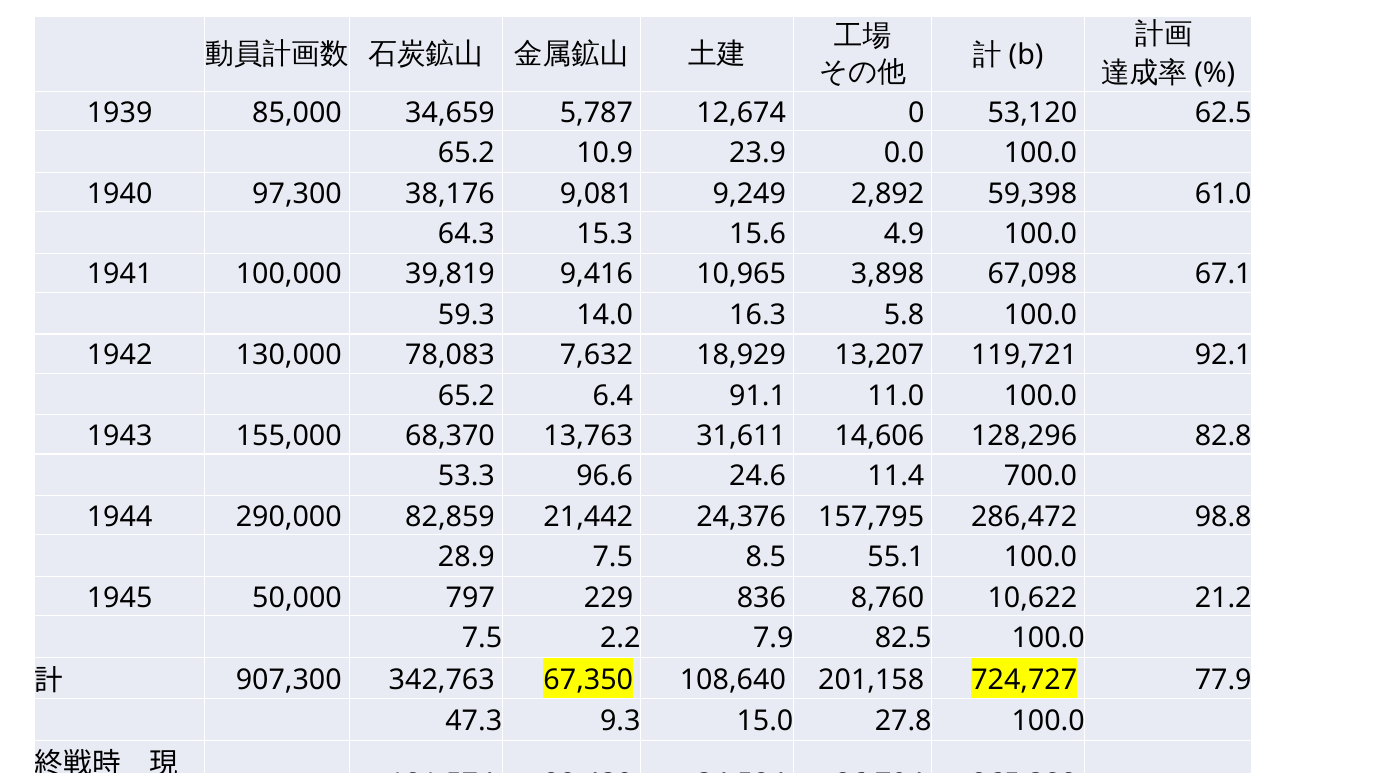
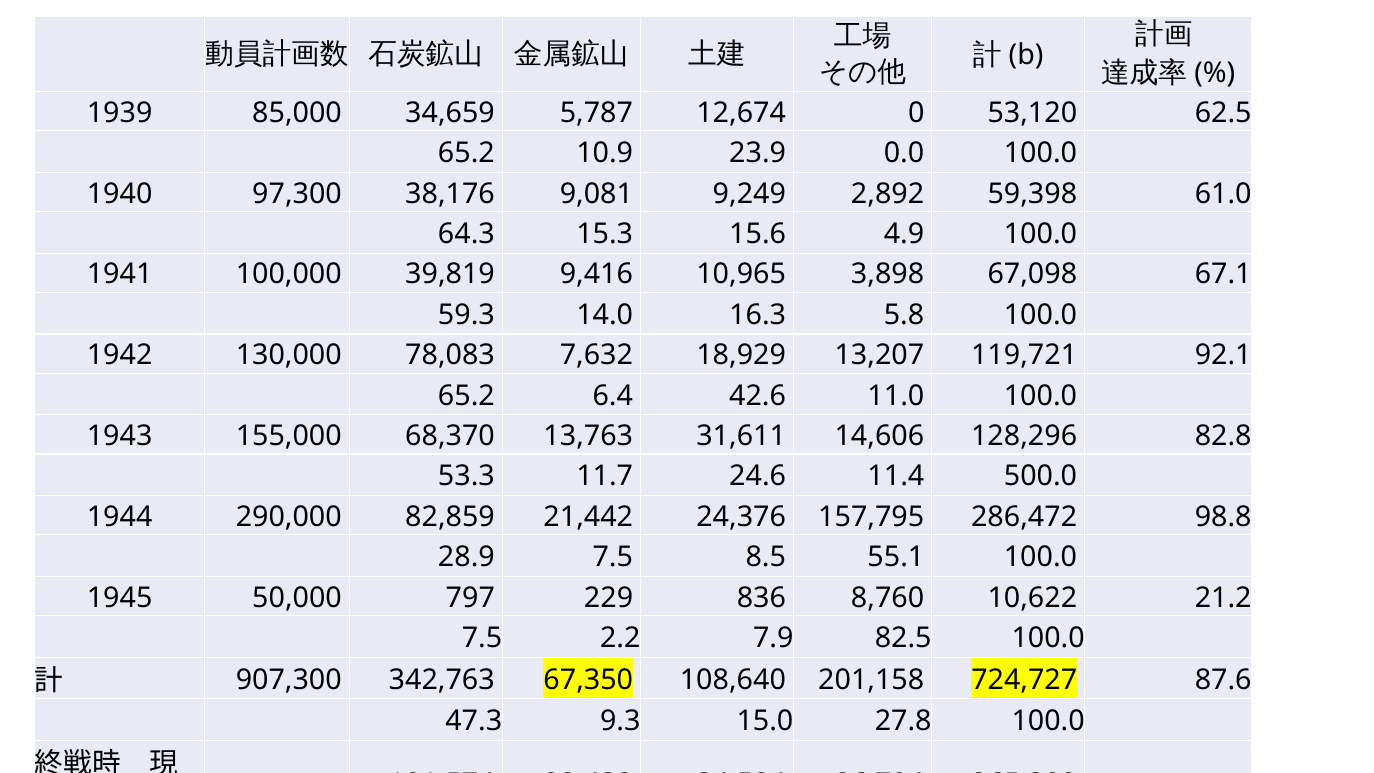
91.1: 91.1 -> 42.6
96.6: 96.6 -> 11.7
700.0: 700.0 -> 500.0
77.9: 77.9 -> 87.6
